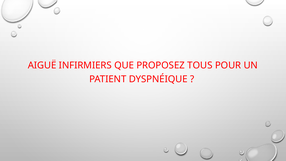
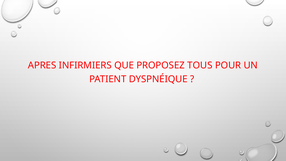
AIGUË: AIGUË -> APRES
